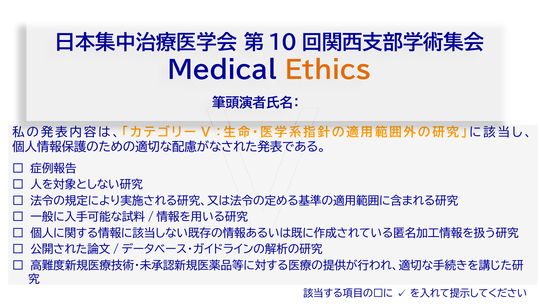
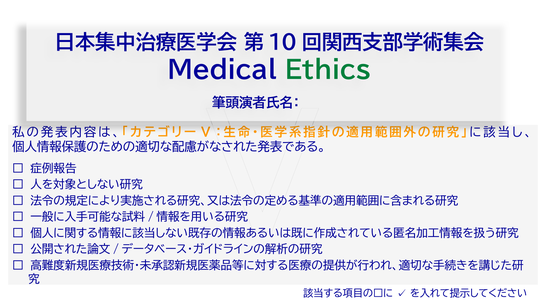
Ethics colour: orange -> green
